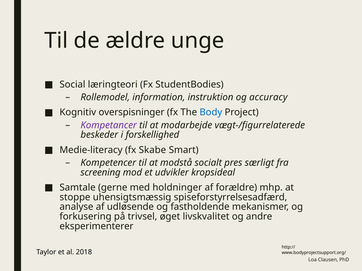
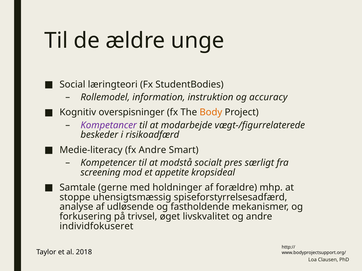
Body colour: blue -> orange
forskellighed: forskellighed -> risikoadfærd
fx Skabe: Skabe -> Andre
udvikler: udvikler -> appetite
eksperimenterer: eksperimenterer -> individfokuseret
